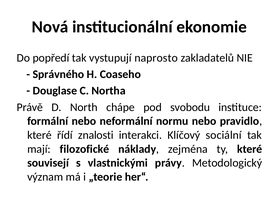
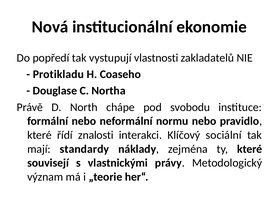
naprosto: naprosto -> vlastnosti
Správného: Správného -> Protikladu
filozofické: filozofické -> standardy
